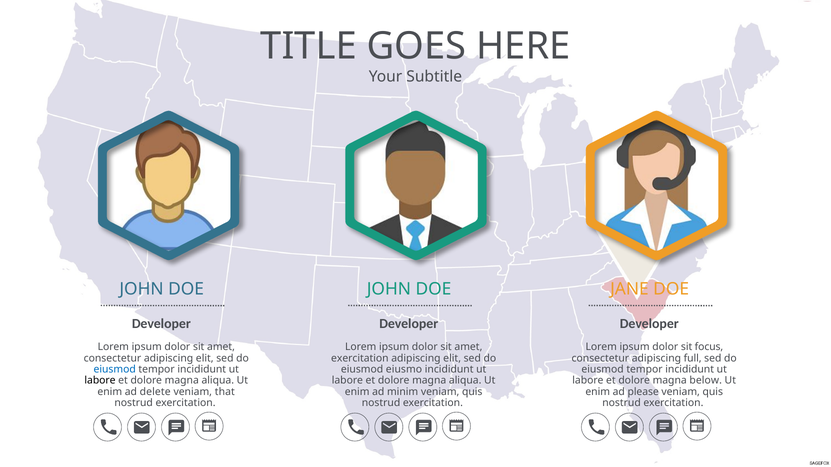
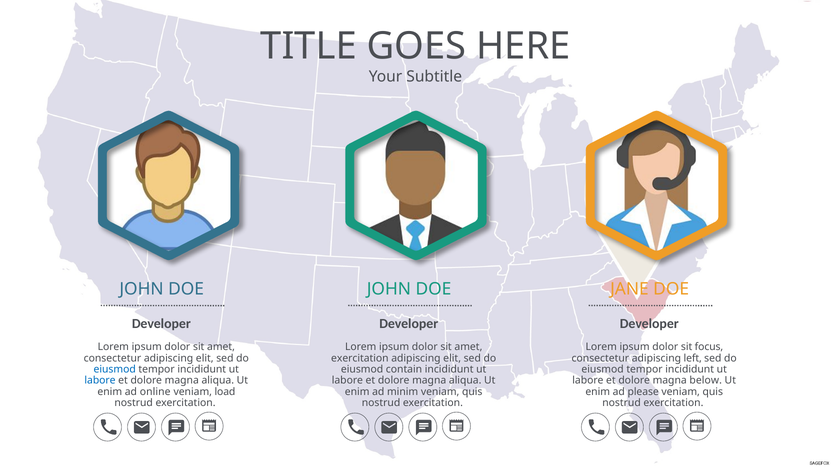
full: full -> left
eiusmo: eiusmo -> contain
labore at (100, 381) colour: black -> blue
delete: delete -> online
that: that -> load
